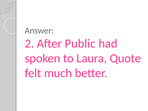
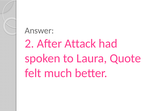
Public: Public -> Attack
